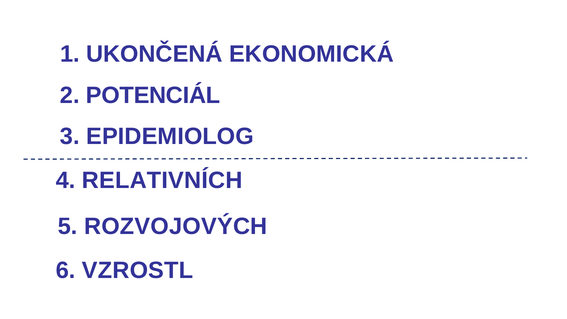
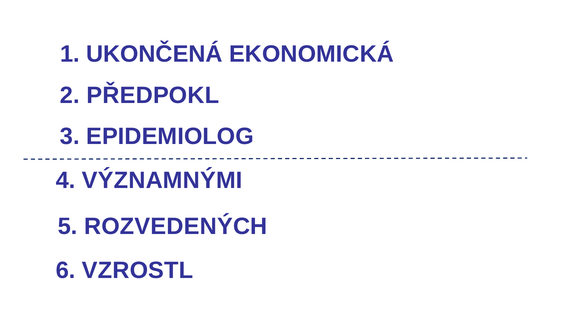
POTENCIÁL: POTENCIÁL -> PŘEDPOKL
RELATIVNÍCH: RELATIVNÍCH -> VÝZNAMNÝMI
ROZVOJOVÝCH: ROZVOJOVÝCH -> ROZVEDENÝCH
